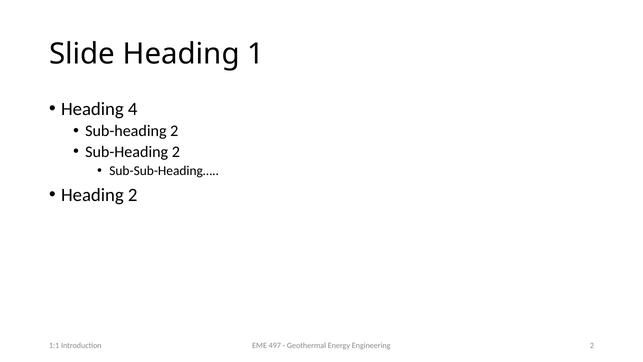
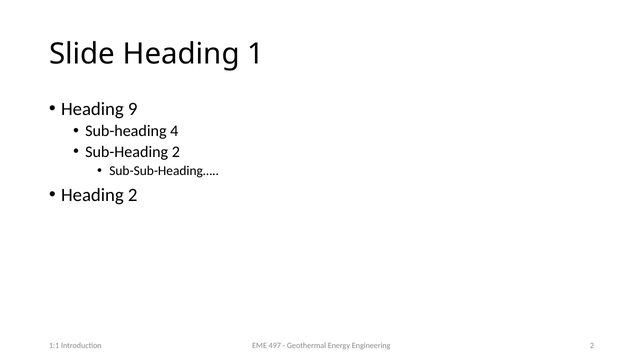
4: 4 -> 9
2 at (174, 131): 2 -> 4
